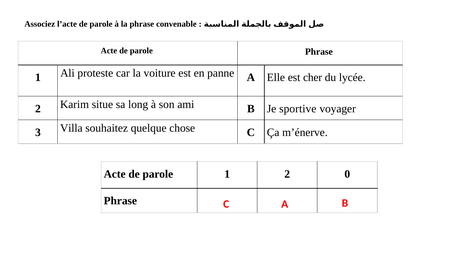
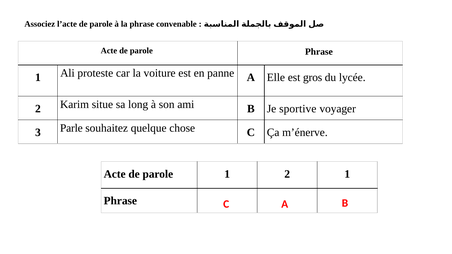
cher: cher -> gros
Villa: Villa -> Parle
2 0: 0 -> 1
